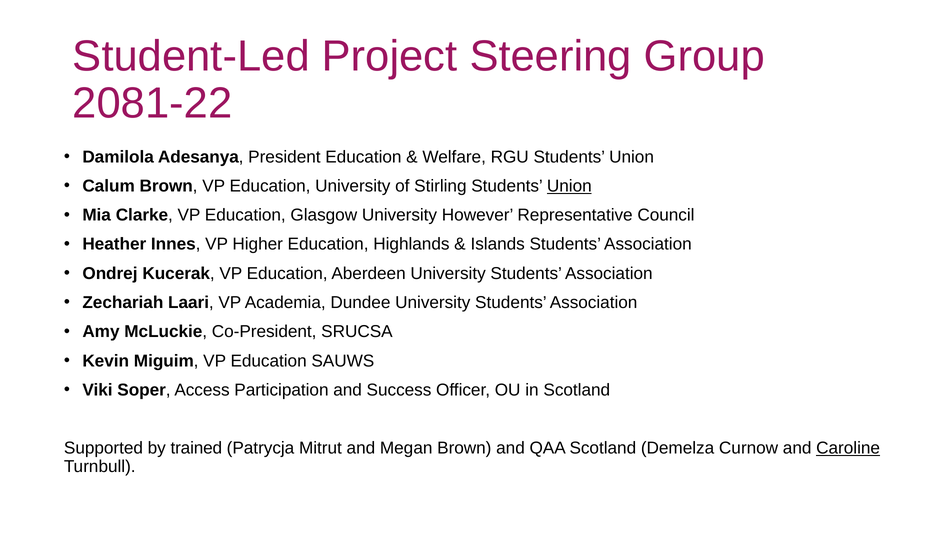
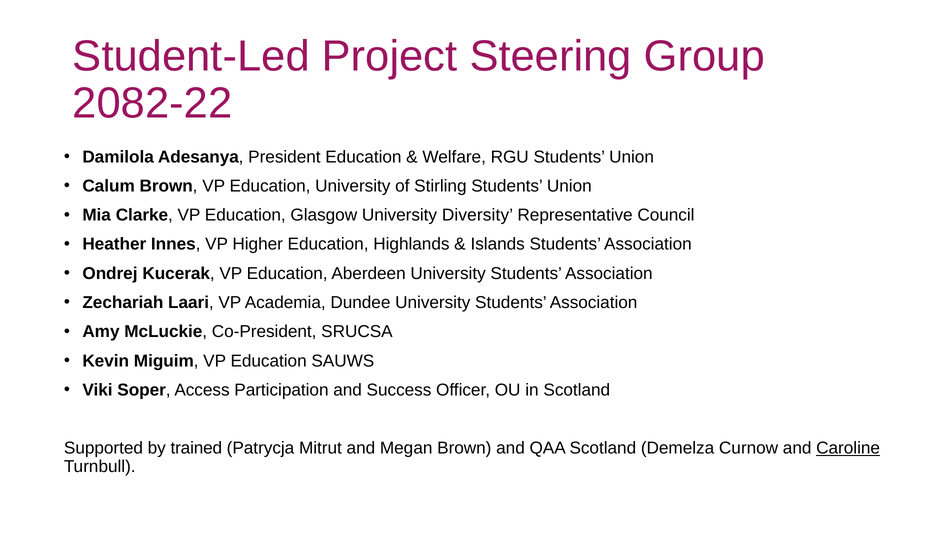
2081-22: 2081-22 -> 2082-22
Union at (569, 186) underline: present -> none
However: However -> Diversity
